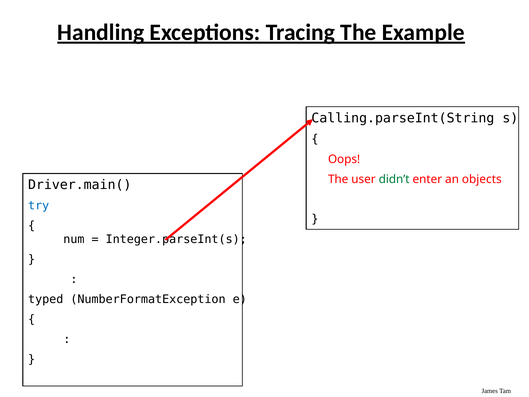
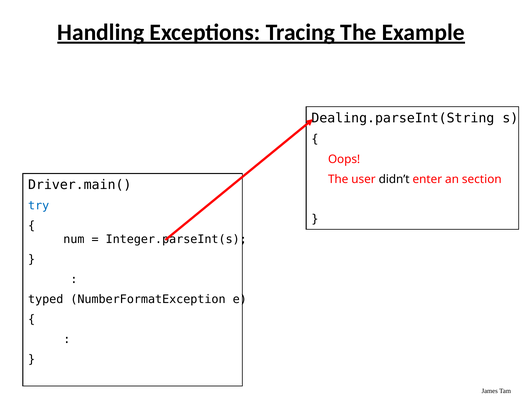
Calling.parseInt(String: Calling.parseInt(String -> Dealing.parseInt(String
didn’t colour: green -> black
objects: objects -> section
